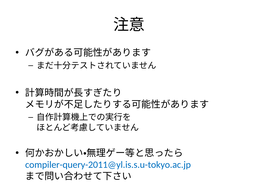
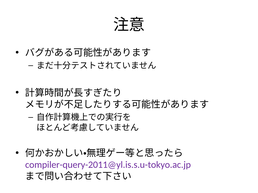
compiler-query-2011@yl.is.s.u-tokyo.ac.jp colour: blue -> purple
